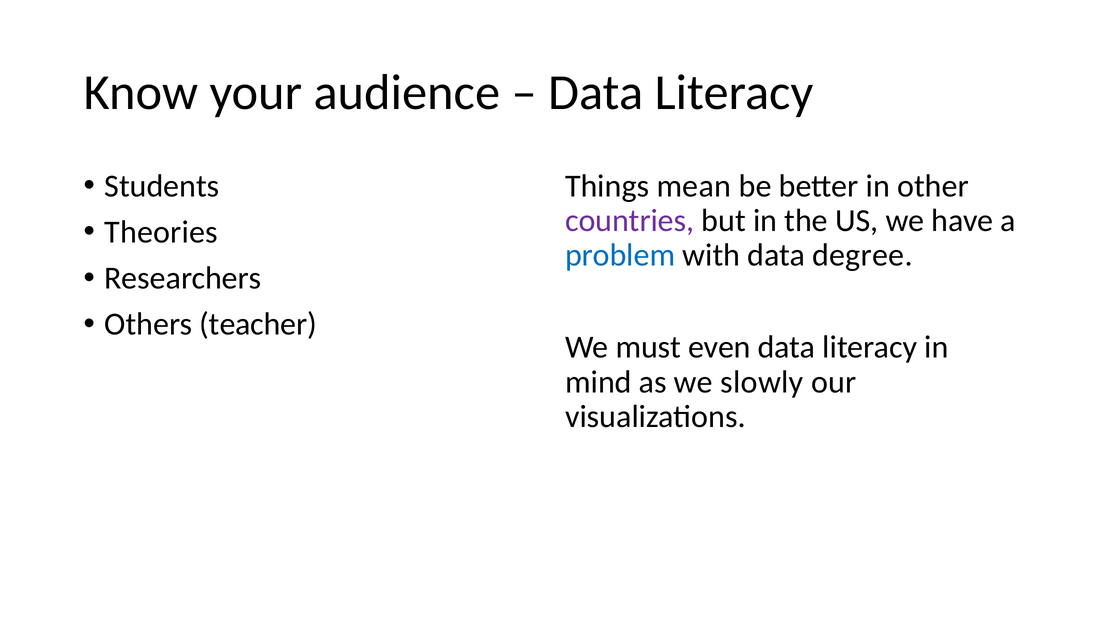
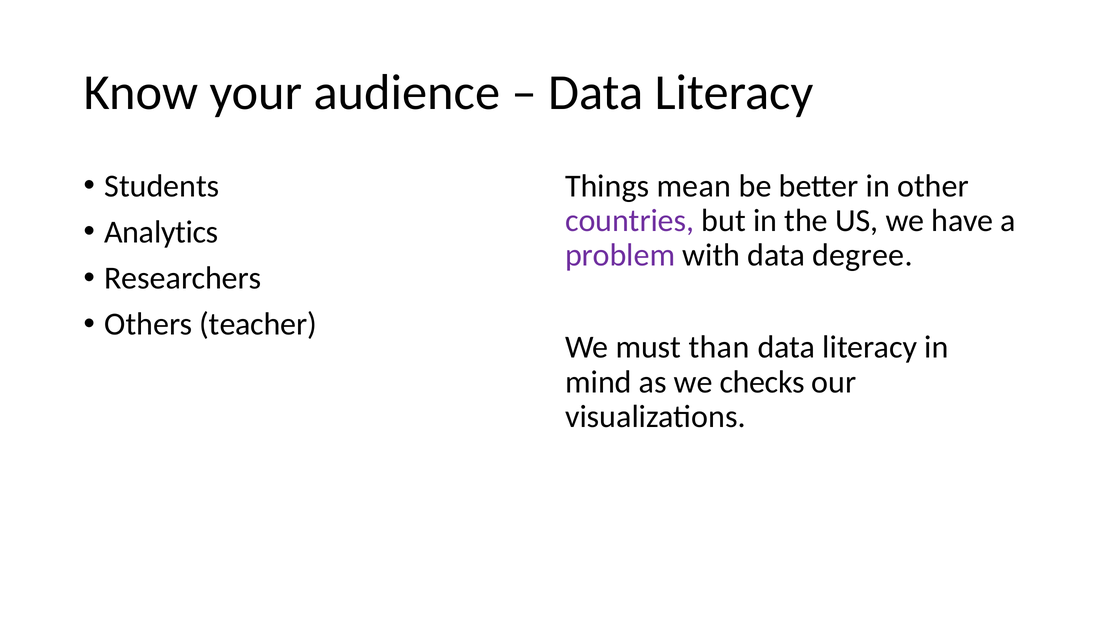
Theories: Theories -> Analytics
problem colour: blue -> purple
even: even -> than
slowly: slowly -> checks
